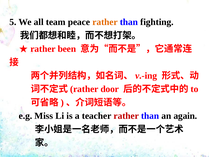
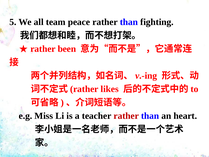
rather at (105, 22) colour: orange -> black
door: door -> likes
again: again -> heart
